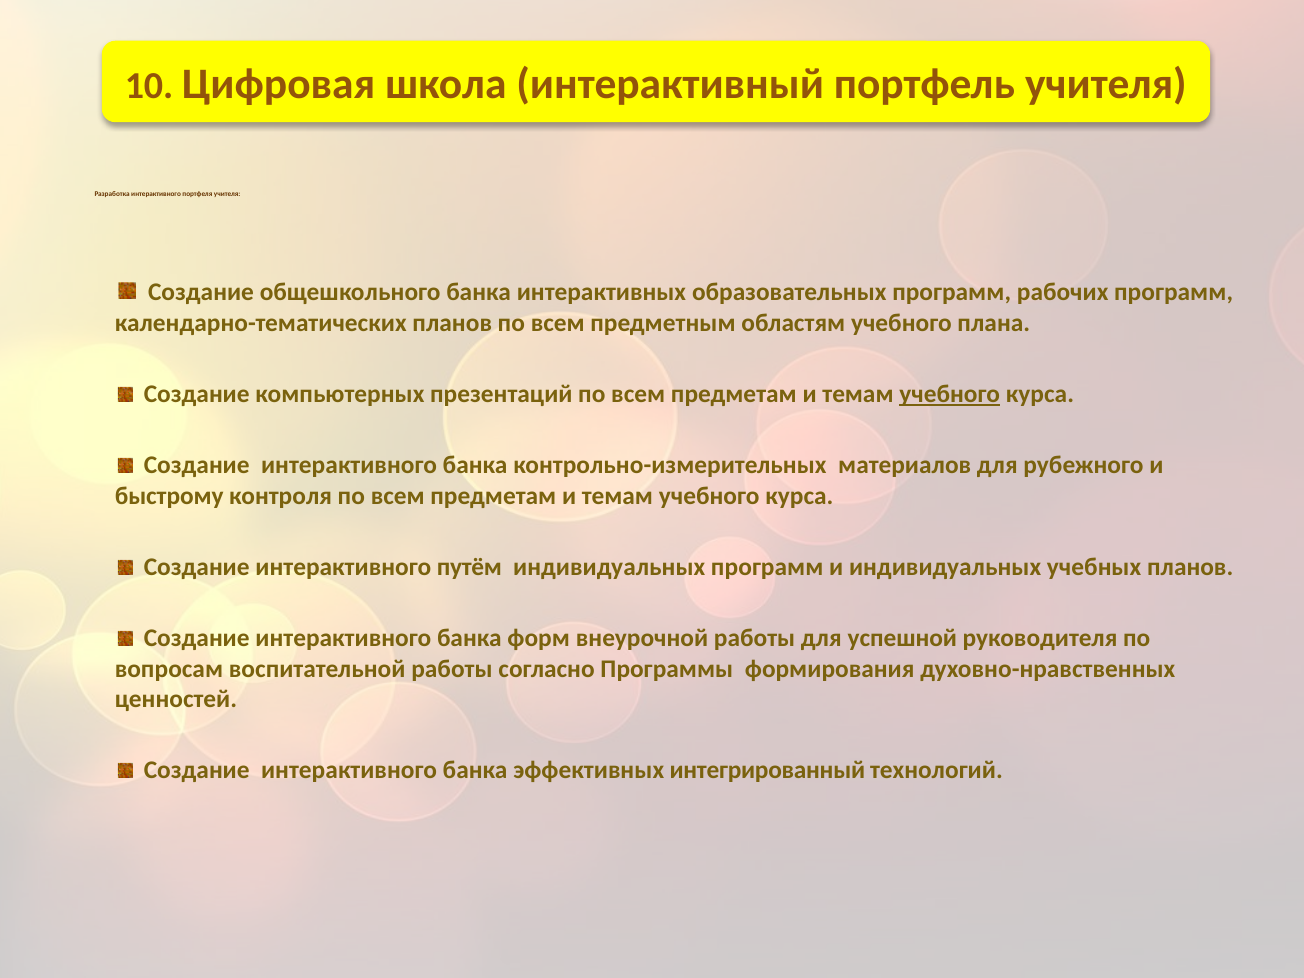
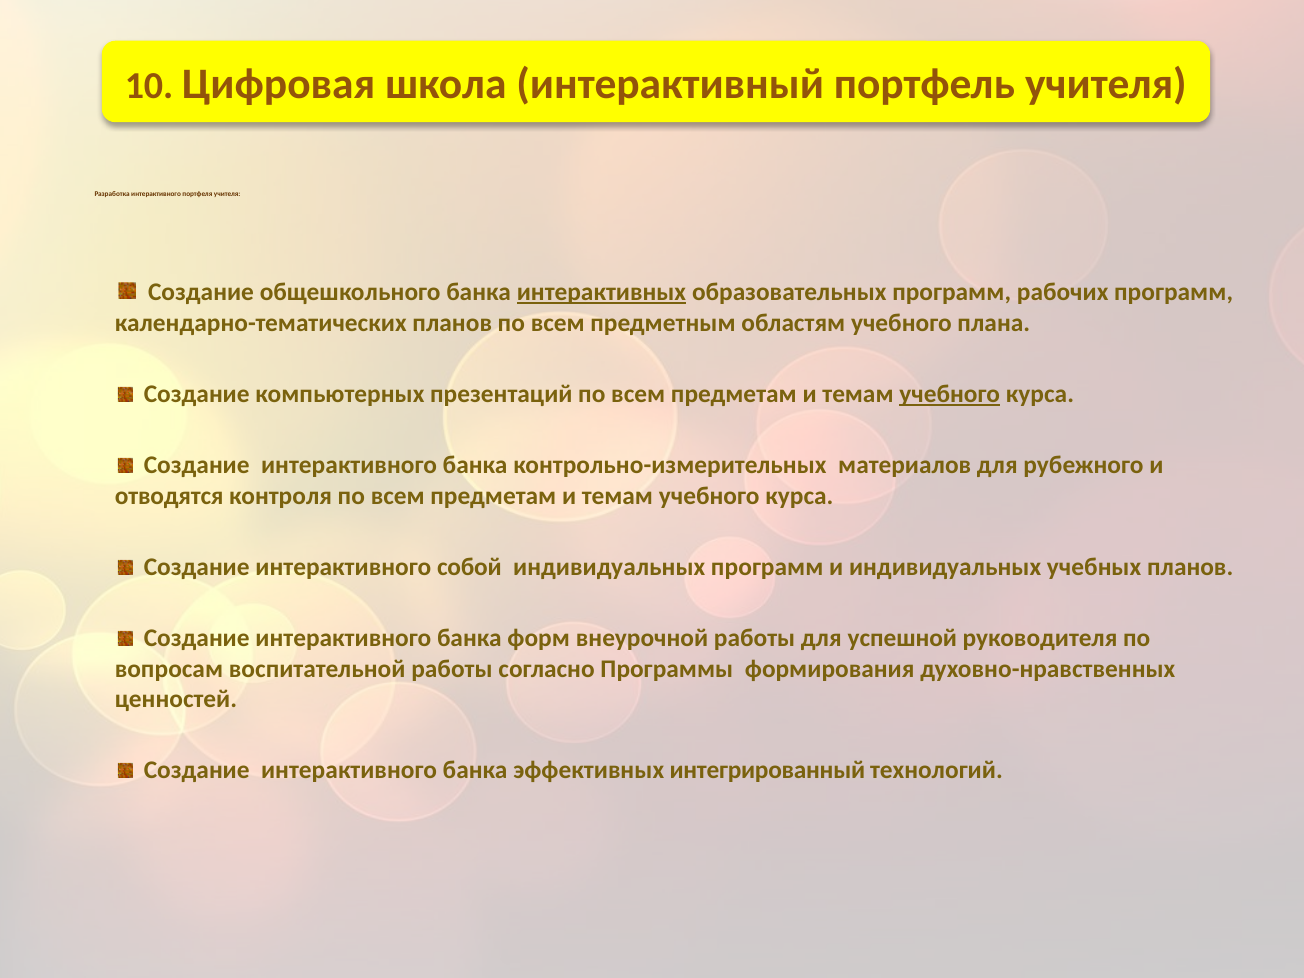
интерактивных underline: none -> present
быстрому: быстрому -> отводятся
путём: путём -> собой
